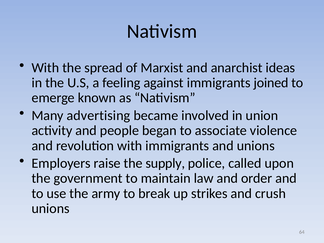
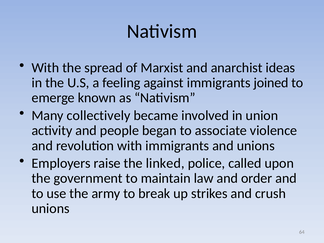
advertising: advertising -> collectively
supply: supply -> linked
